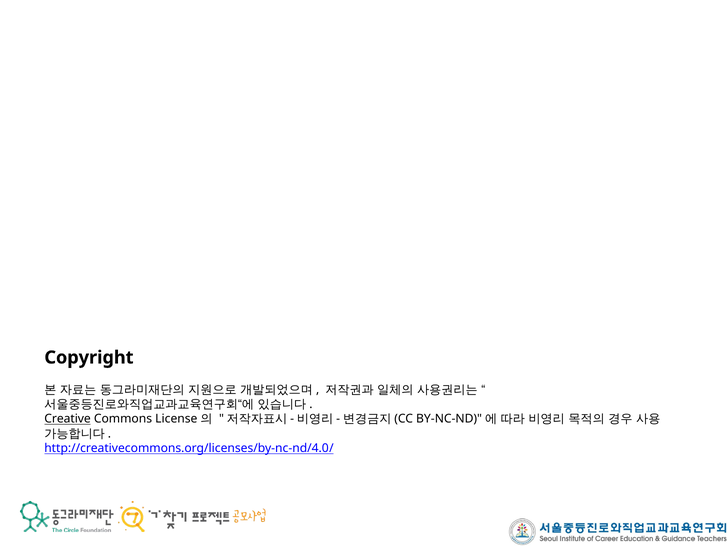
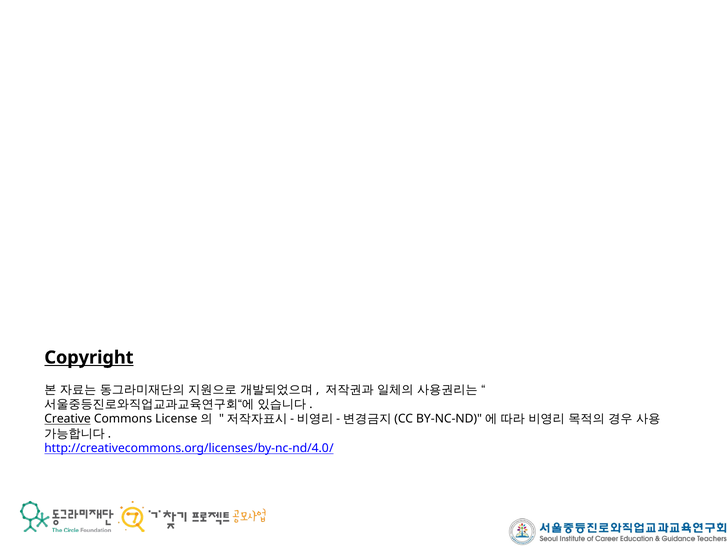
Copyright underline: none -> present
